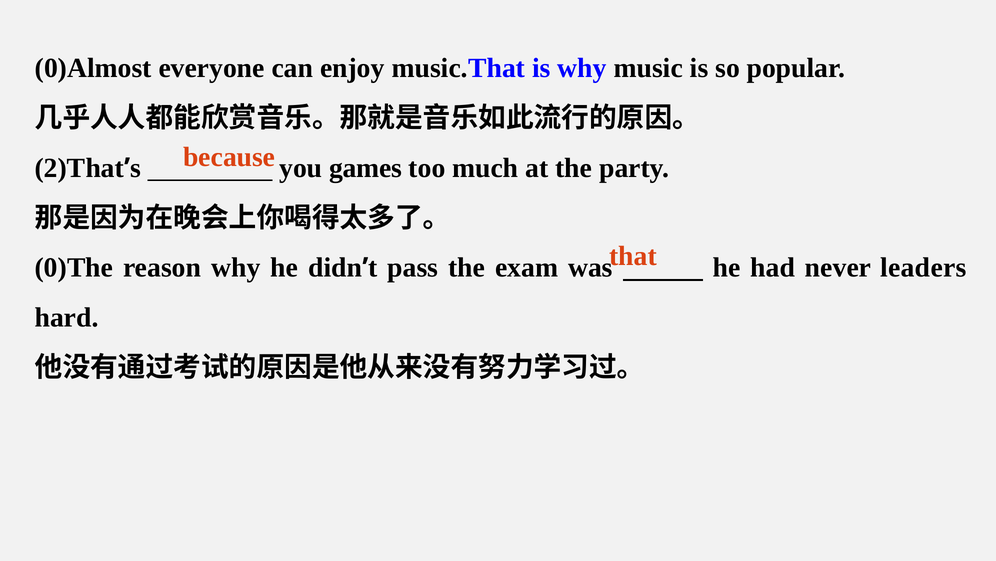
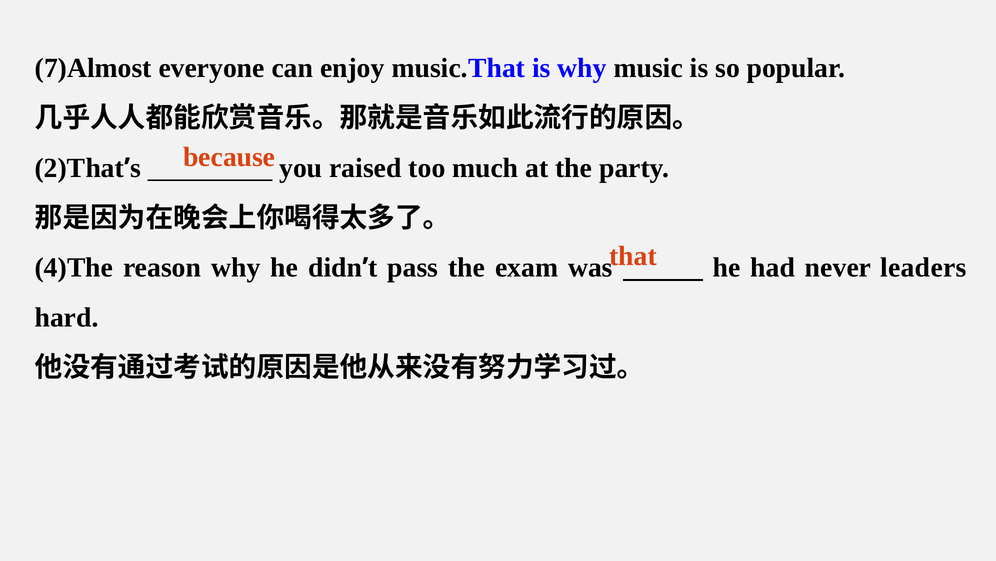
0)Almost: 0)Almost -> 7)Almost
games: games -> raised
0)The: 0)The -> 4)The
